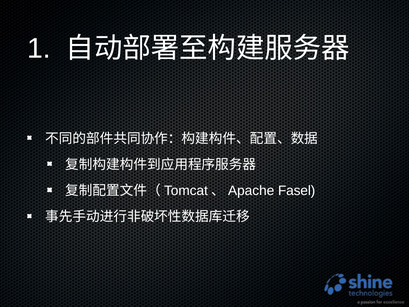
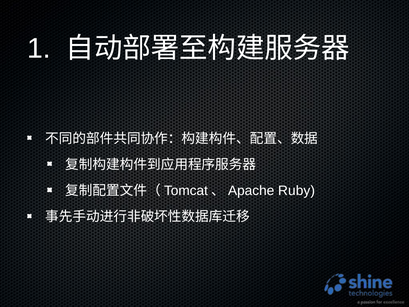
Fasel: Fasel -> Ruby
